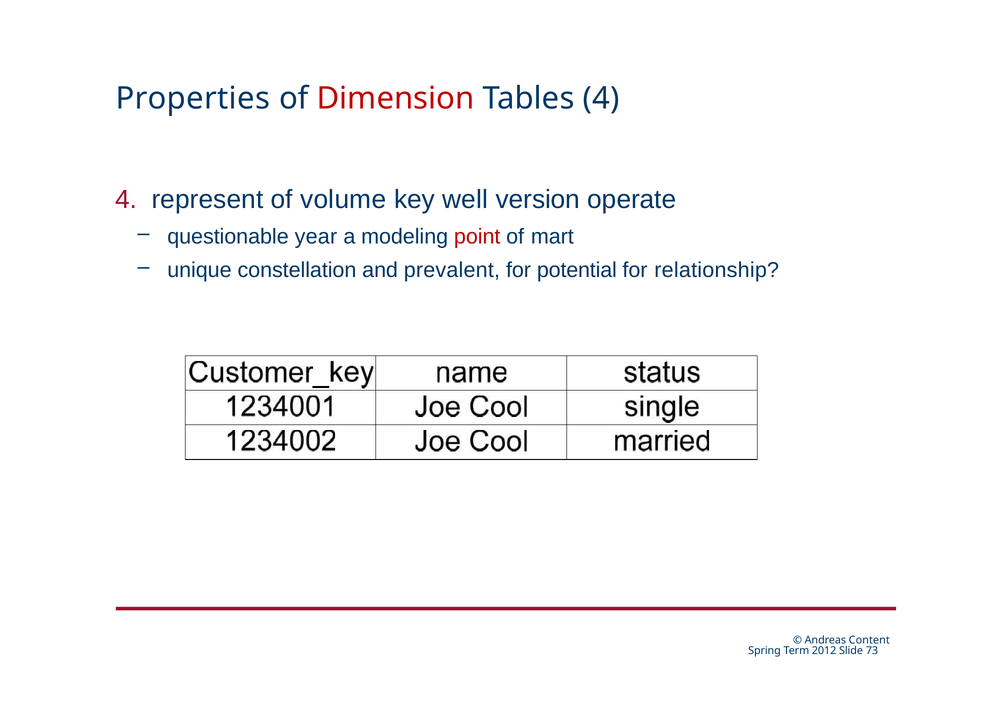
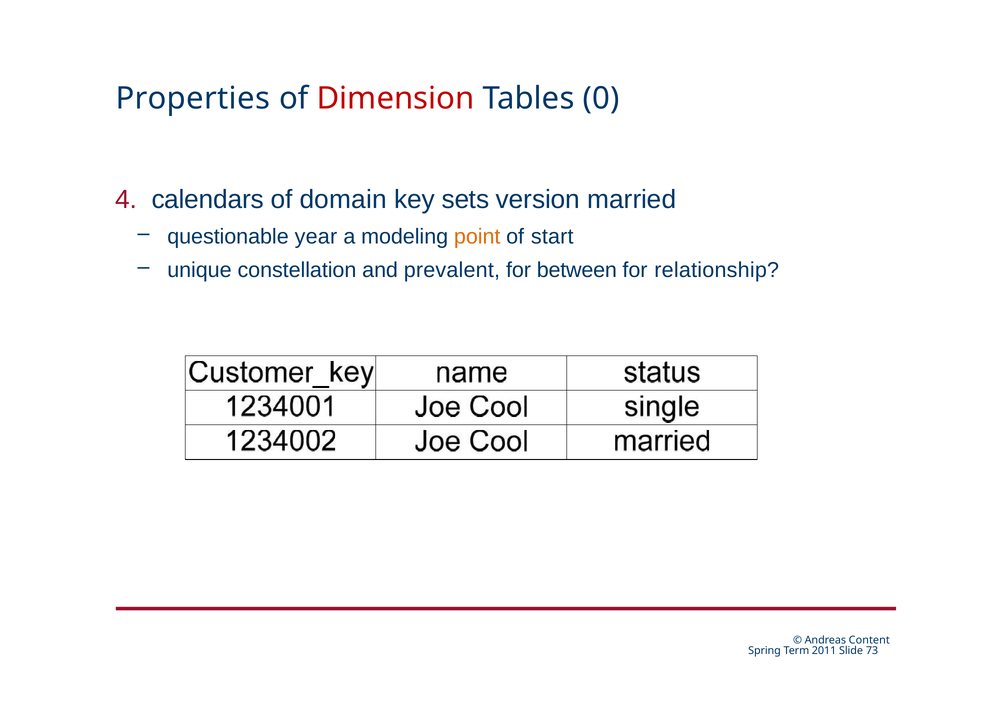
Tables 4: 4 -> 0
represent: represent -> calendars
volume: volume -> domain
well: well -> sets
operate: operate -> married
point colour: red -> orange
mart: mart -> start
potential: potential -> between
2012: 2012 -> 2011
